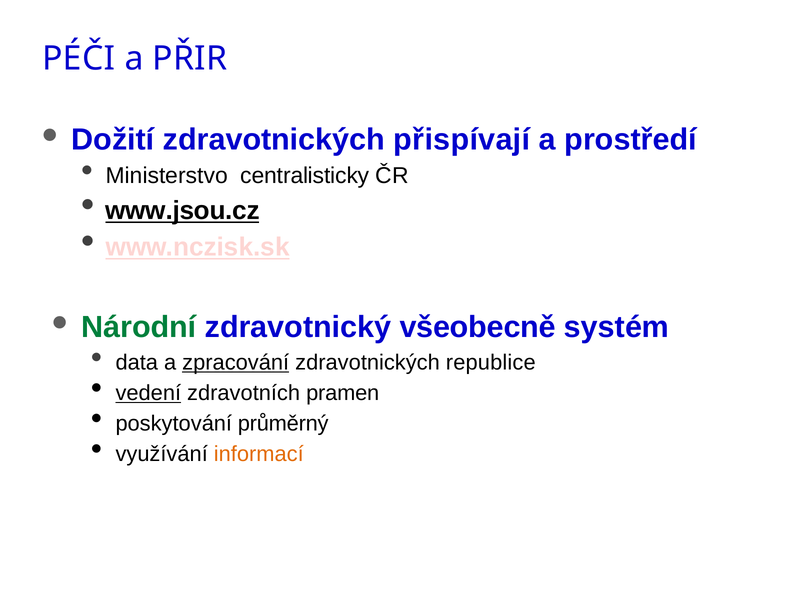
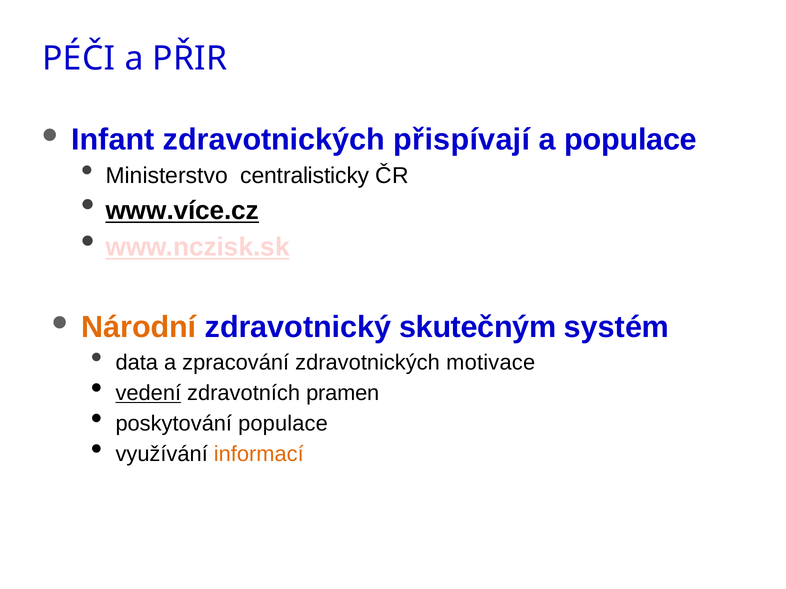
Dožití: Dožití -> Infant
a prostředí: prostředí -> populace
www.jsou.cz: www.jsou.cz -> www.více.cz
Národní colour: green -> orange
všeobecně: všeobecně -> skutečným
zpracování underline: present -> none
republice: republice -> motivace
poskytování průměrný: průměrný -> populace
